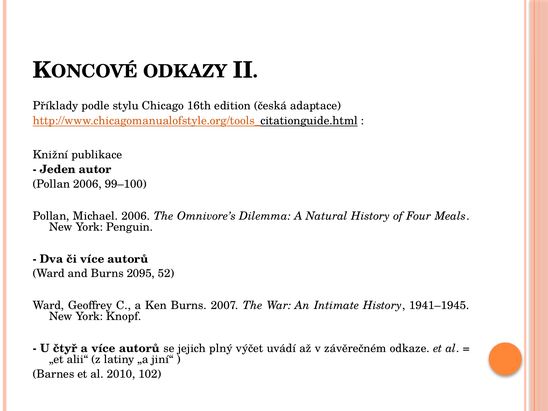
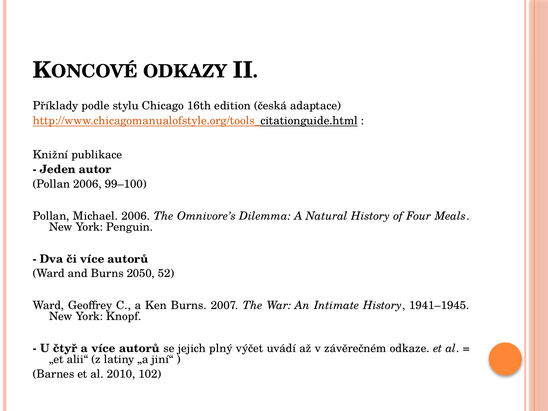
2095: 2095 -> 2050
